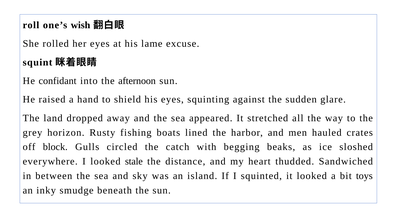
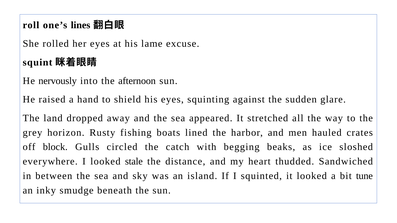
wish: wish -> lines
confidant: confidant -> nervously
toys: toys -> tune
